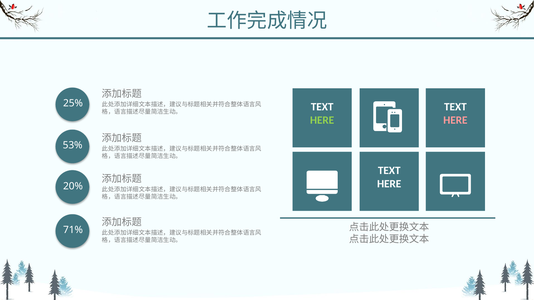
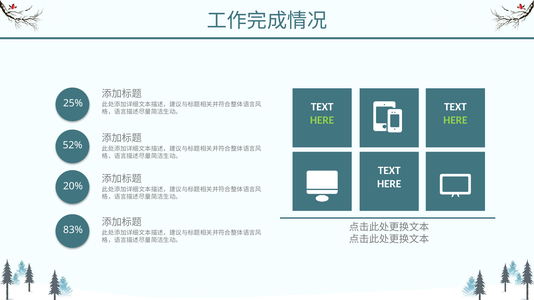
HERE at (455, 120) colour: pink -> light green
53%: 53% -> 52%
71%: 71% -> 83%
